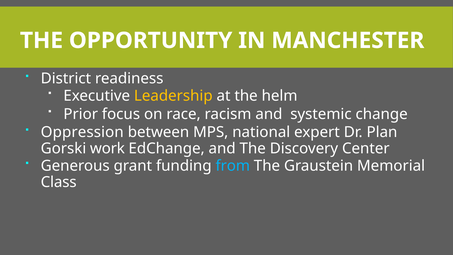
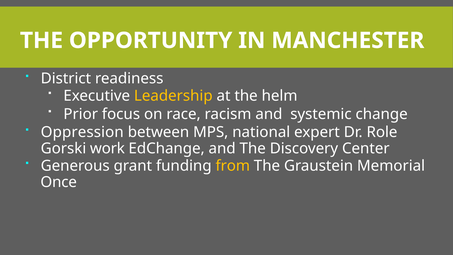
Plan: Plan -> Role
from colour: light blue -> yellow
Class: Class -> Once
